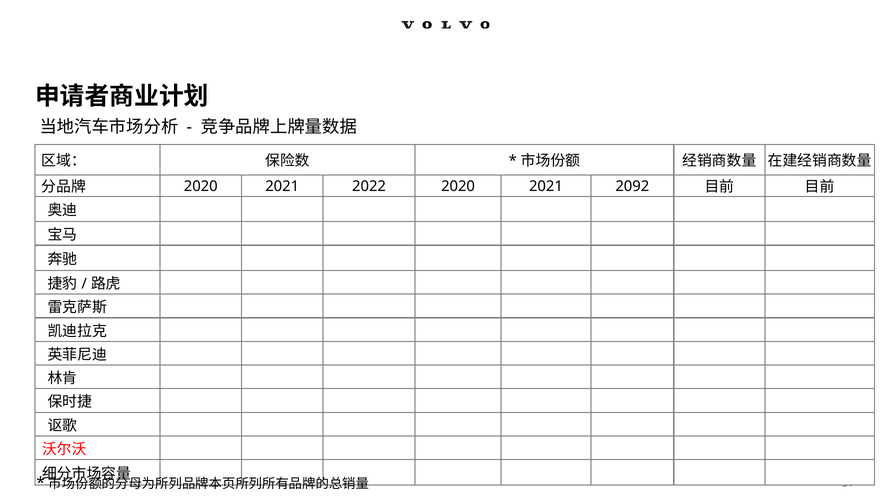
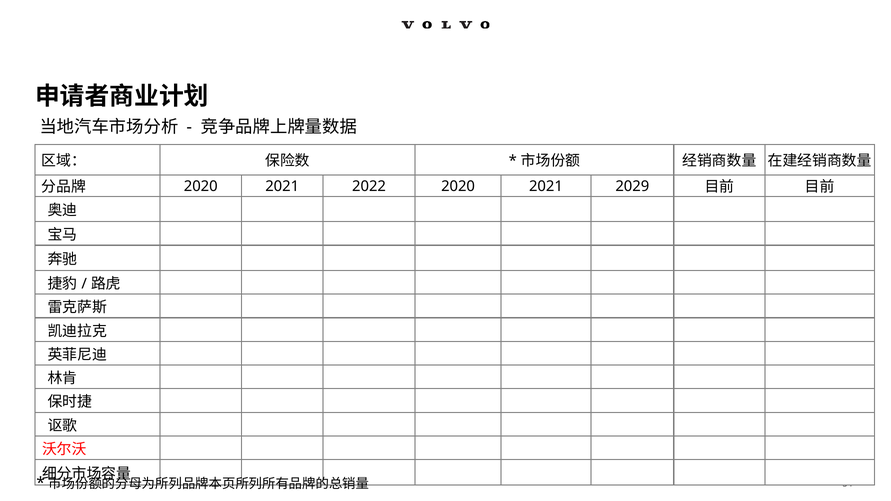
2092: 2092 -> 2029
